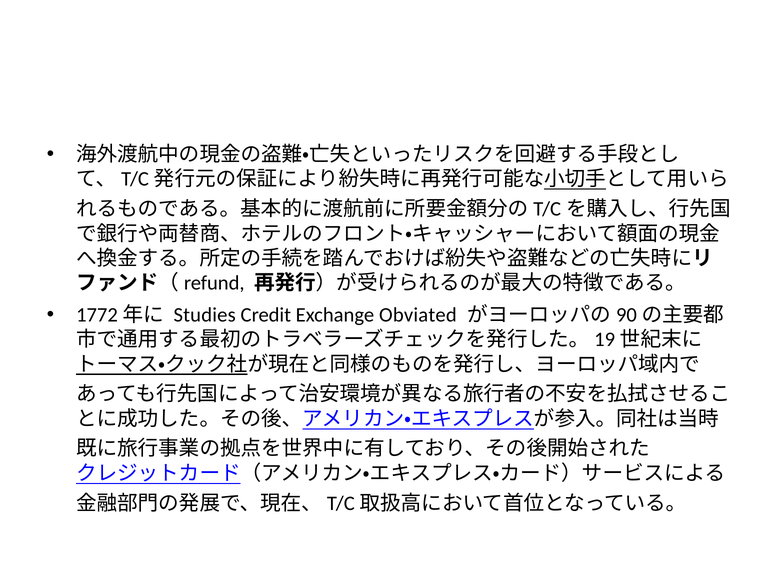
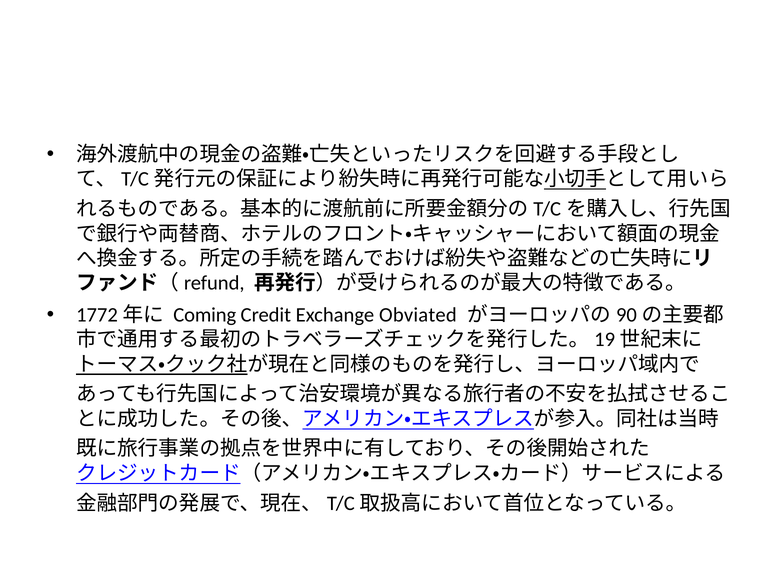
Studies: Studies -> Coming
